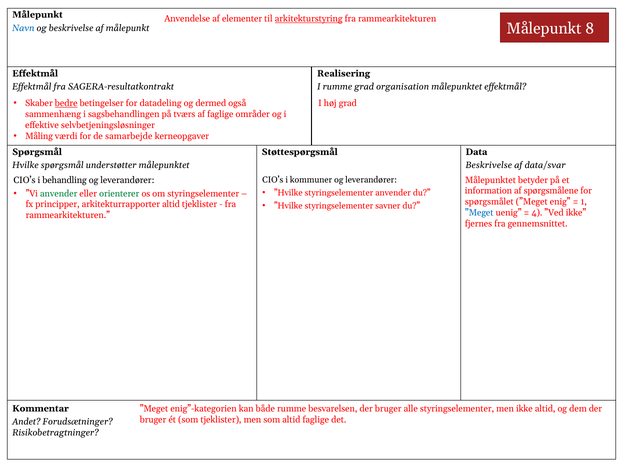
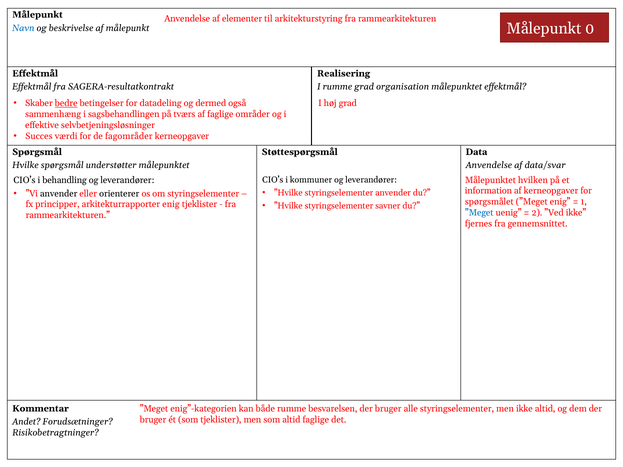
arkitekturstyring underline: present -> none
8: 8 -> 0
Måling: Måling -> Succes
samarbejde: samarbejde -> fagområder
Beskrivelse at (489, 165): Beskrivelse -> Anvendelse
betyder: betyder -> hvilken
af spørgsmålene: spørgsmålene -> kerneopgaver
anvender at (59, 194) colour: green -> black
orienterer colour: green -> black
arkitekturrapporter altid: altid -> enig
4: 4 -> 2
